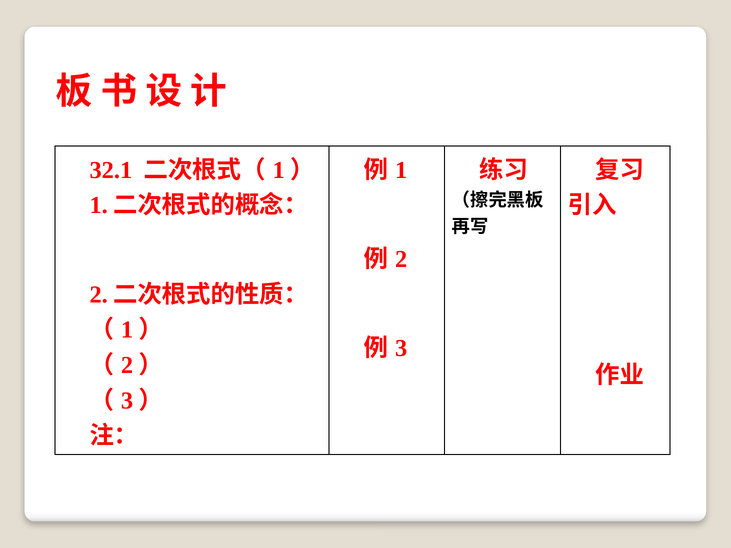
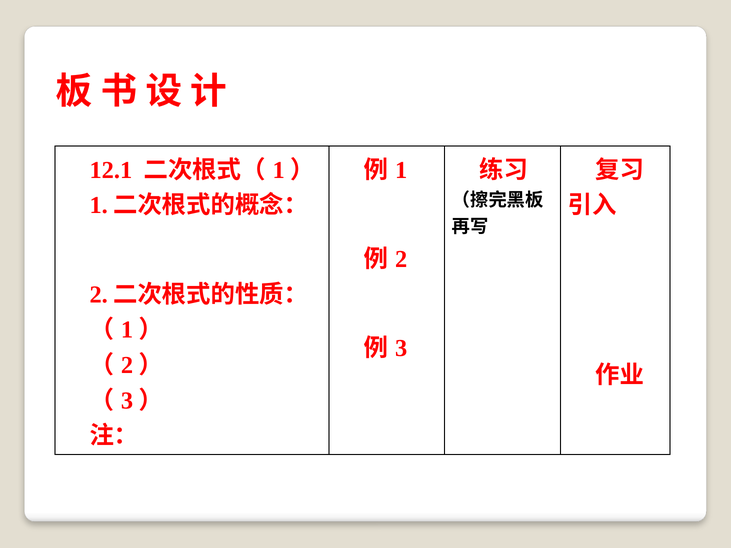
32.1: 32.1 -> 12.1
